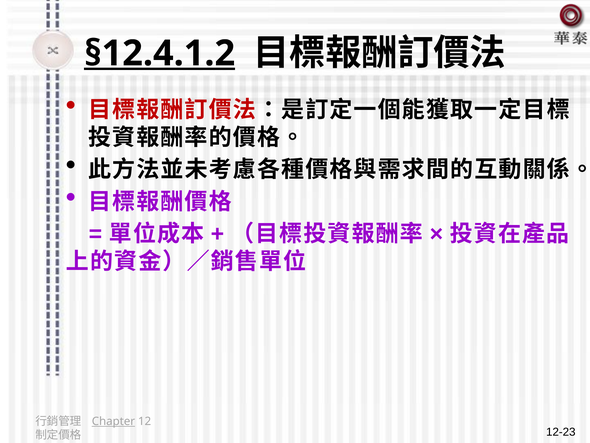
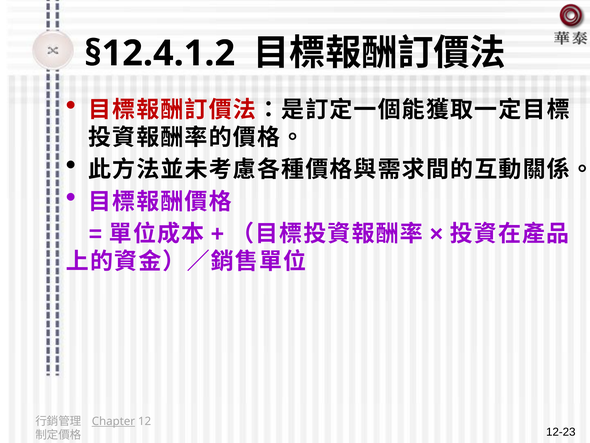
§12.4.1.2 underline: present -> none
